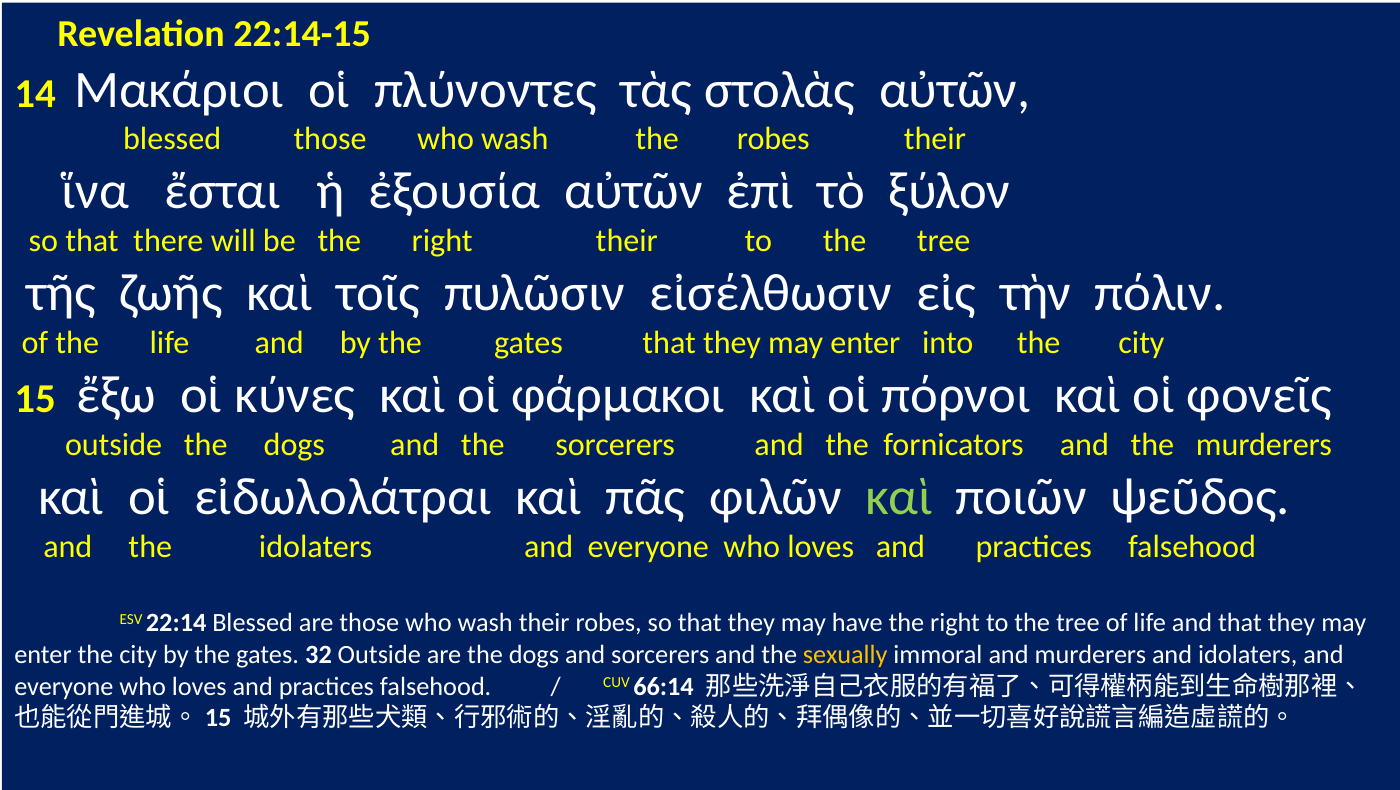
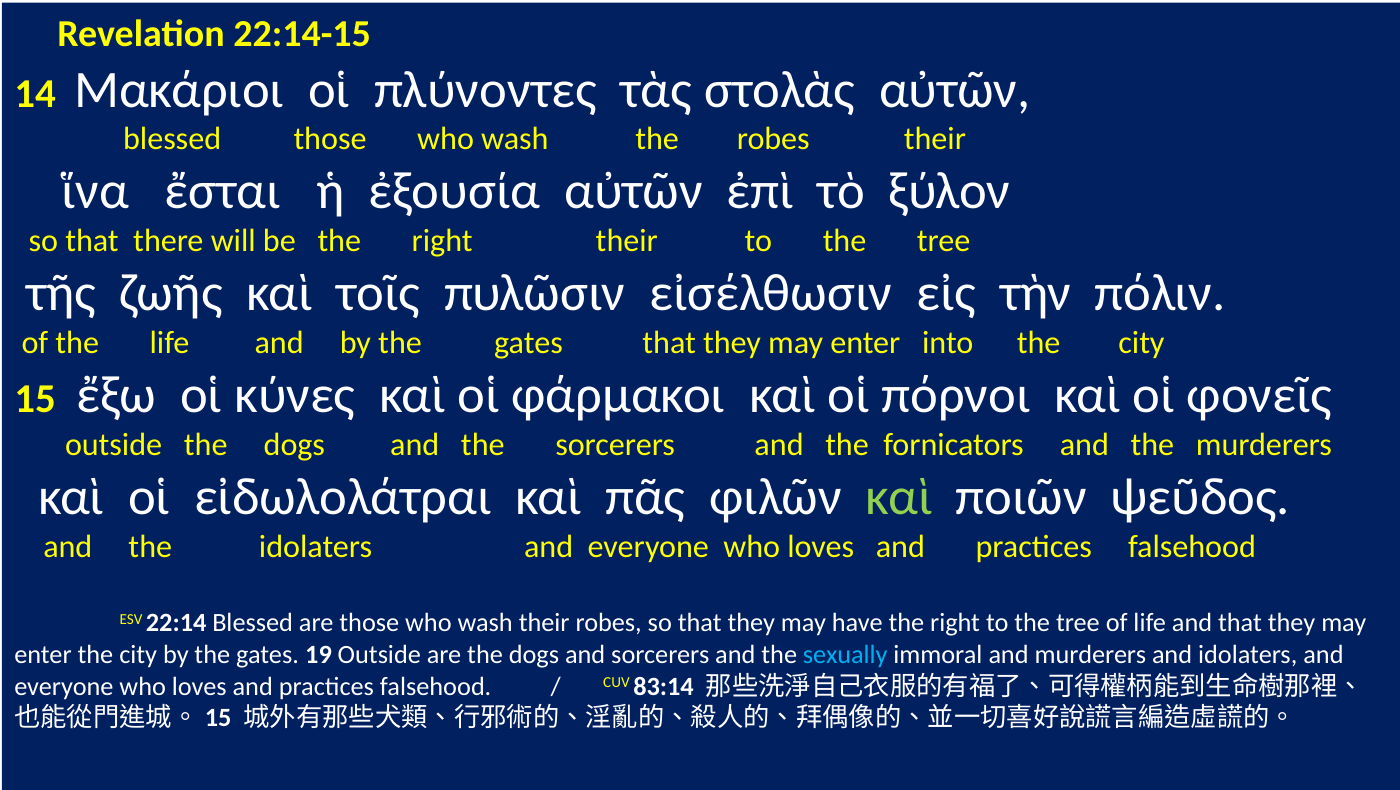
32: 32 -> 19
sexually colour: yellow -> light blue
66:14: 66:14 -> 83:14
